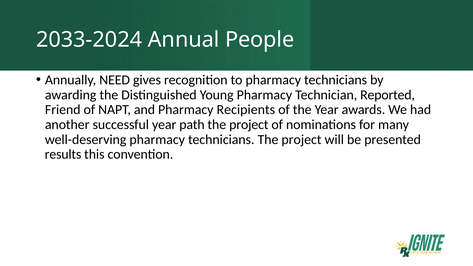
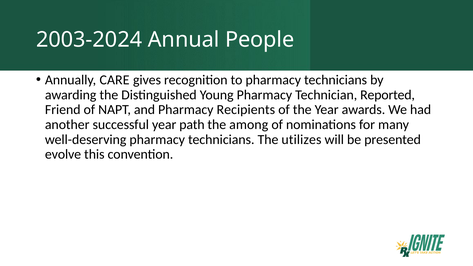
2033-2024: 2033-2024 -> 2003-2024
NEED: NEED -> CARE
project at (249, 125): project -> among
technicians The project: project -> utilizes
results: results -> evolve
